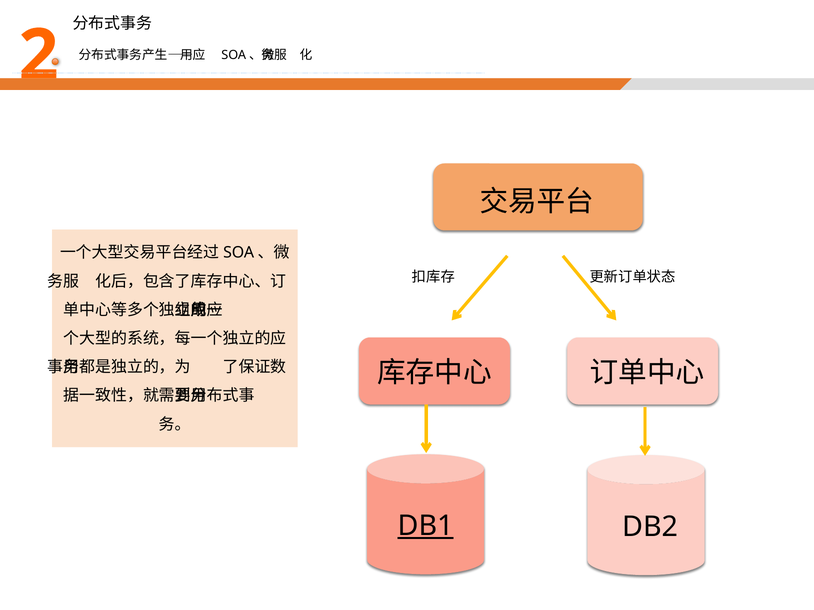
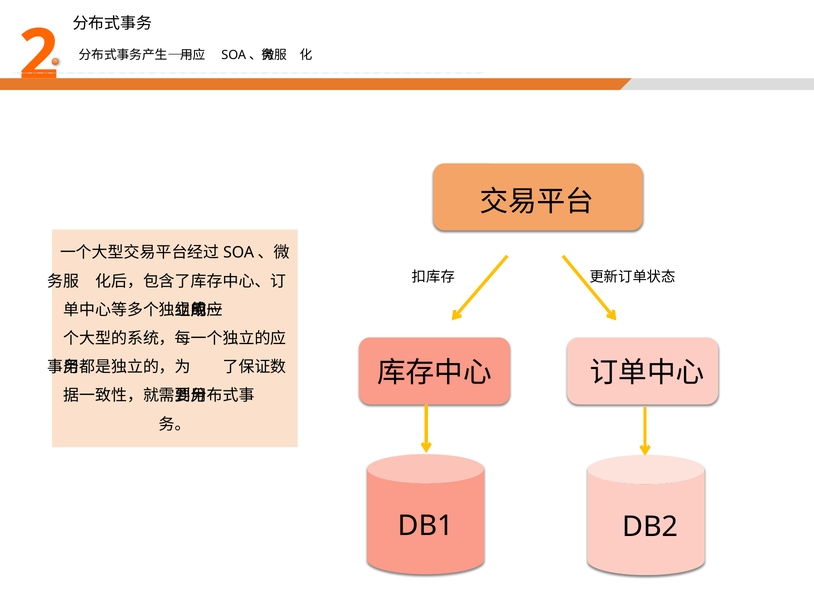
DB1 underline: present -> none
